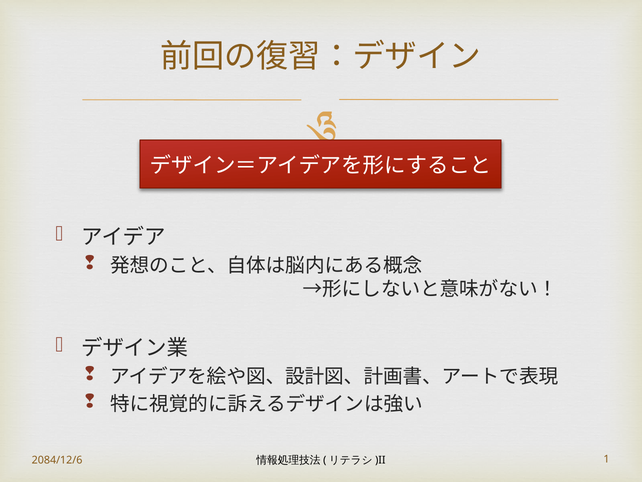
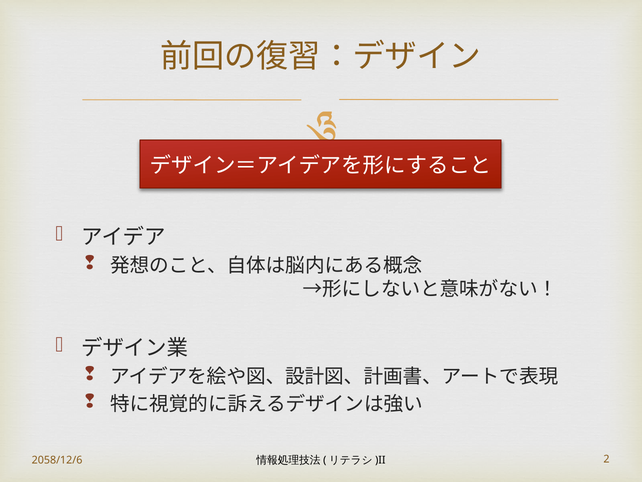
2084/12/6: 2084/12/6 -> 2058/12/6
1: 1 -> 2
